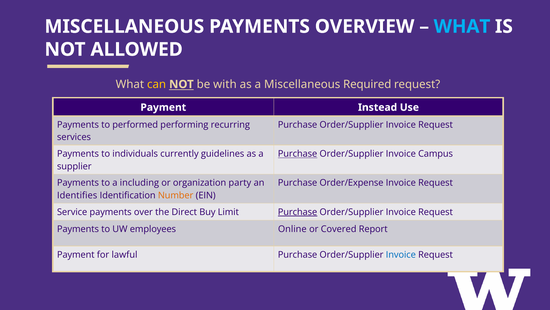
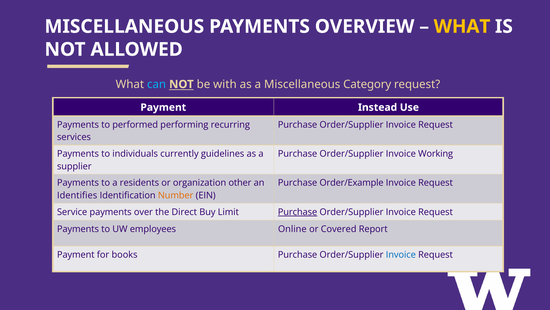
WHAT at (462, 26) colour: light blue -> yellow
can colour: yellow -> light blue
Required: Required -> Category
Purchase at (298, 154) underline: present -> none
Campus: Campus -> Working
including: including -> residents
party: party -> other
Order/Expense: Order/Expense -> Order/Example
lawful: lawful -> books
